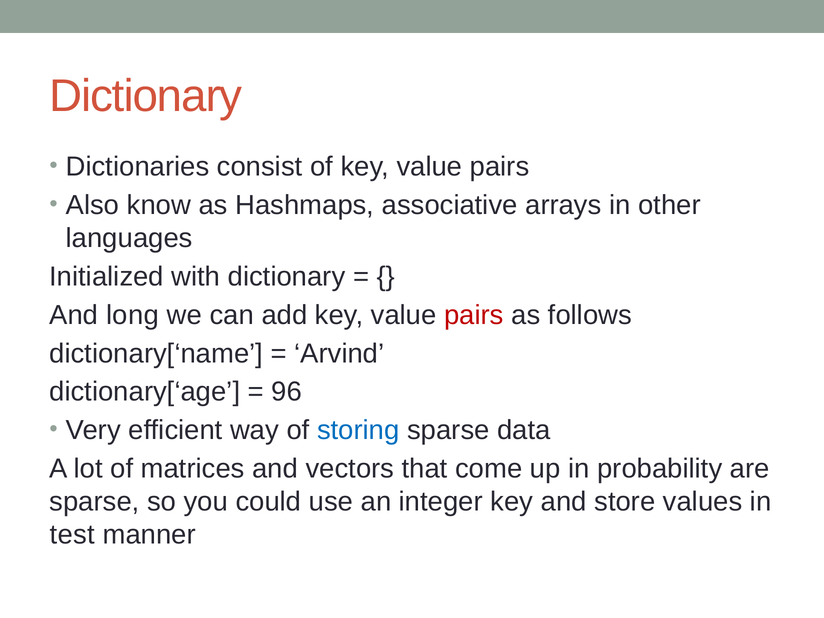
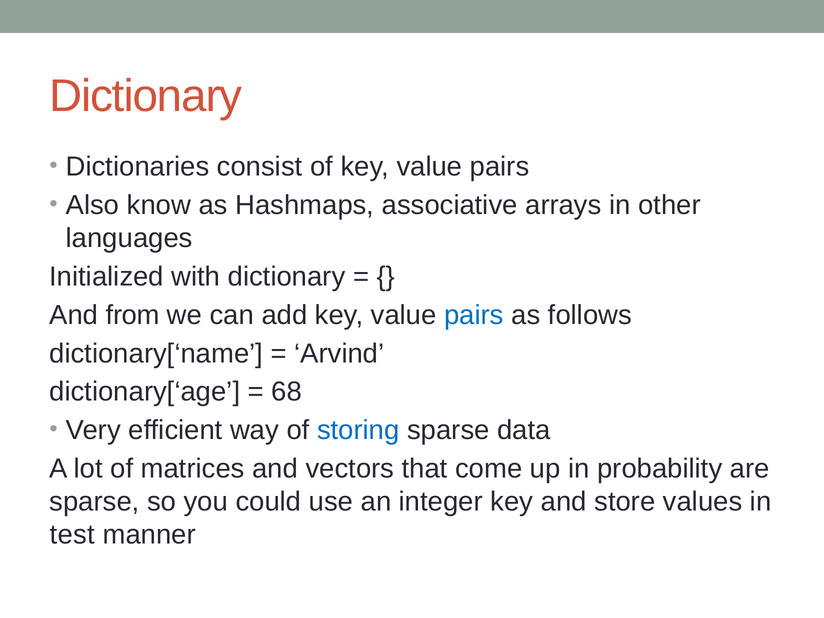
long: long -> from
pairs at (474, 315) colour: red -> blue
96: 96 -> 68
